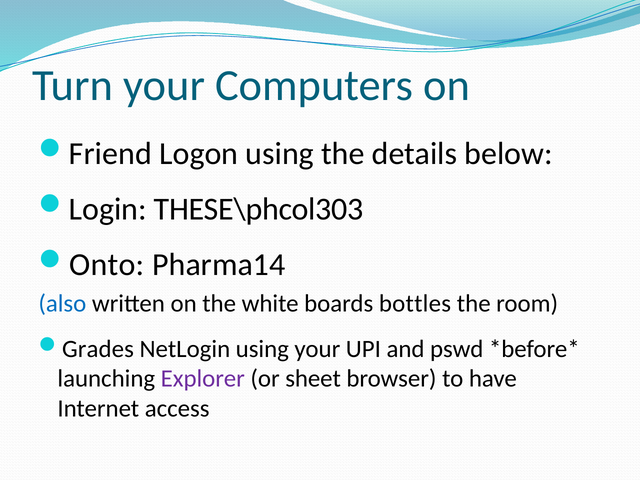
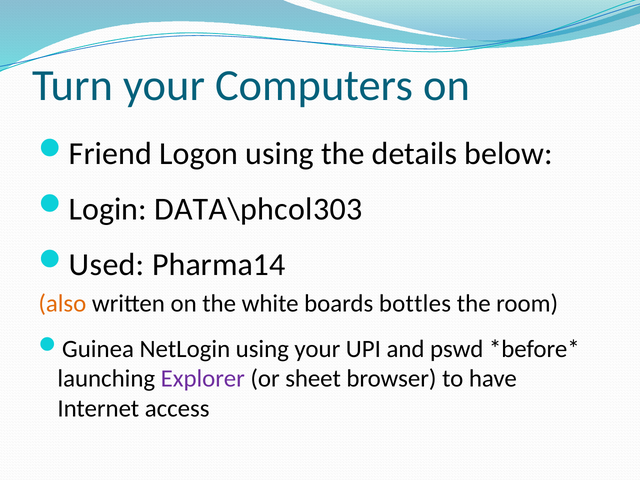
THESE\phcol303: THESE\phcol303 -> DATA\phcol303
Onto: Onto -> Used
also colour: blue -> orange
Grades: Grades -> Guinea
